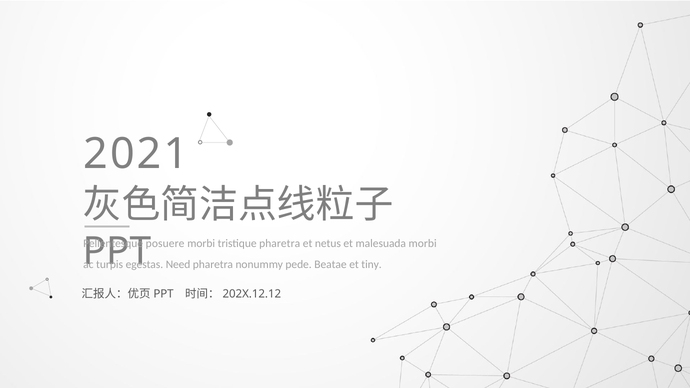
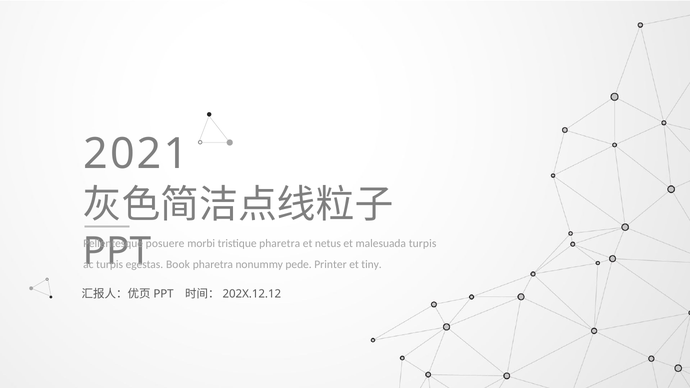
malesuada morbi: morbi -> turpis
Need: Need -> Book
Beatae: Beatae -> Printer
